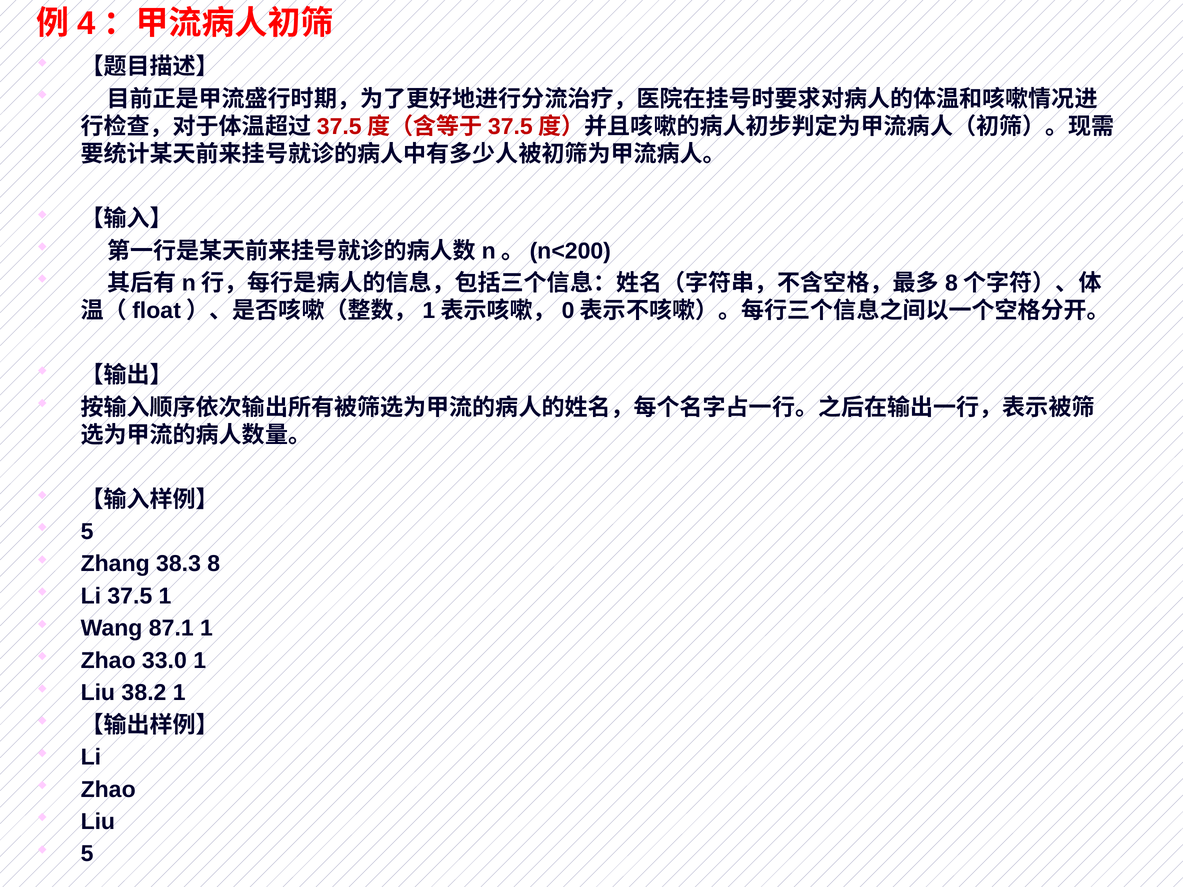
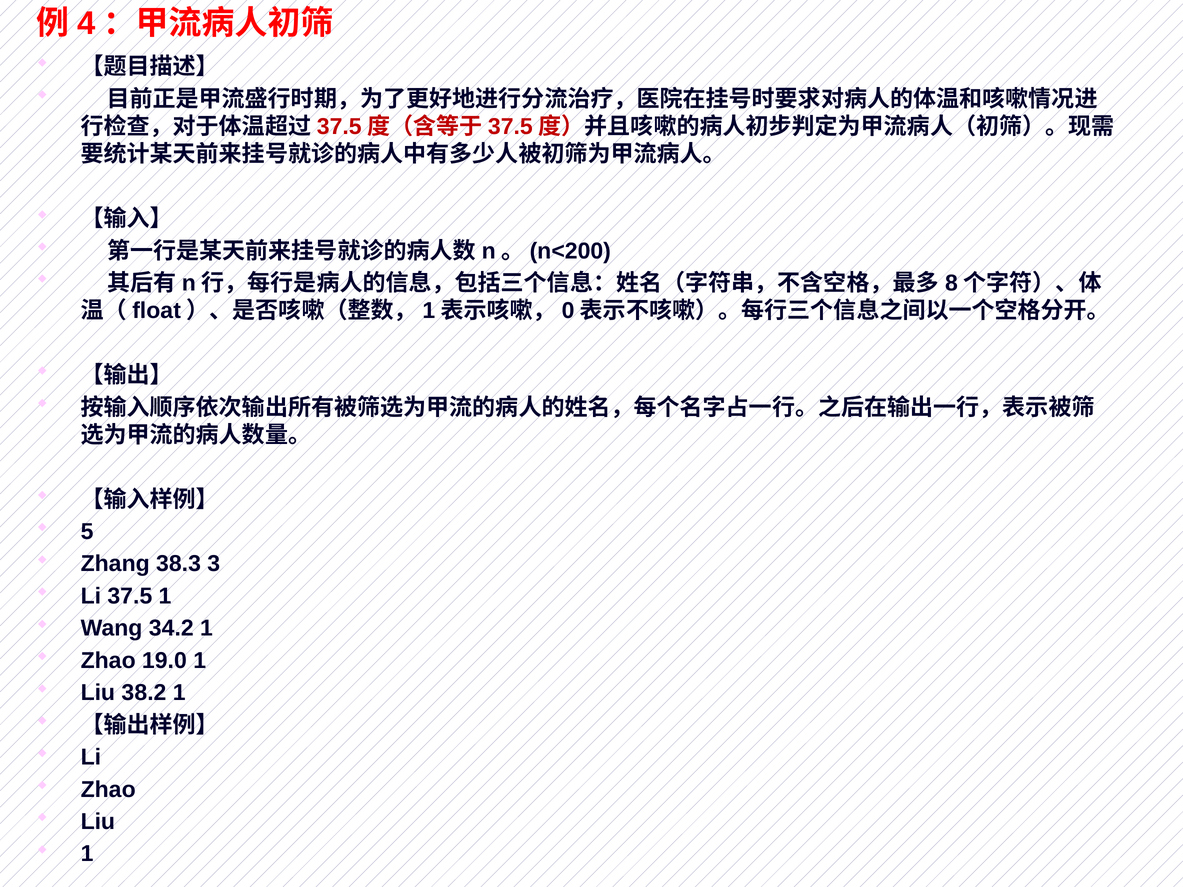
8: 8 -> 3
87.1: 87.1 -> 34.2
33.0: 33.0 -> 19.0
5 at (87, 854): 5 -> 1
